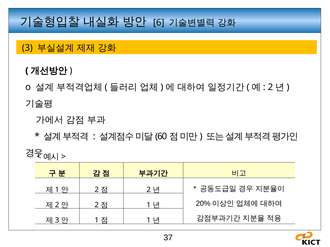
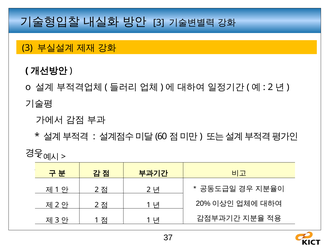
6 at (159, 23): 6 -> 3
